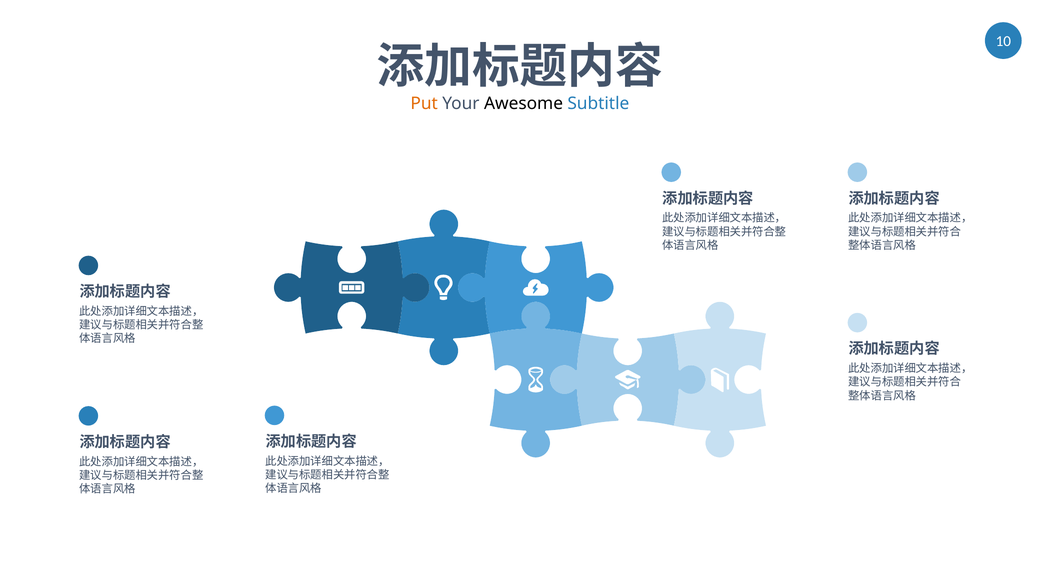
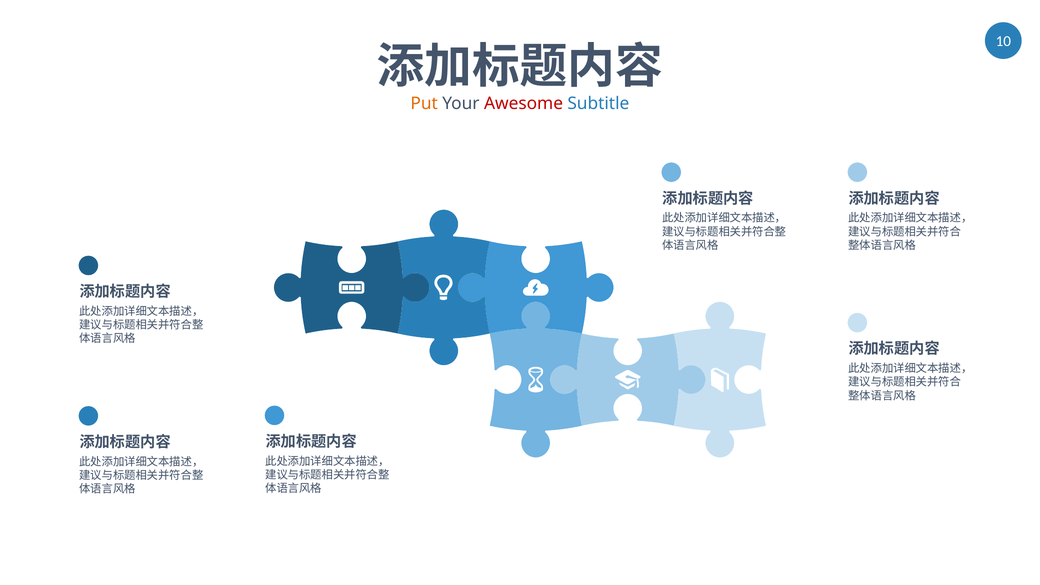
Awesome colour: black -> red
